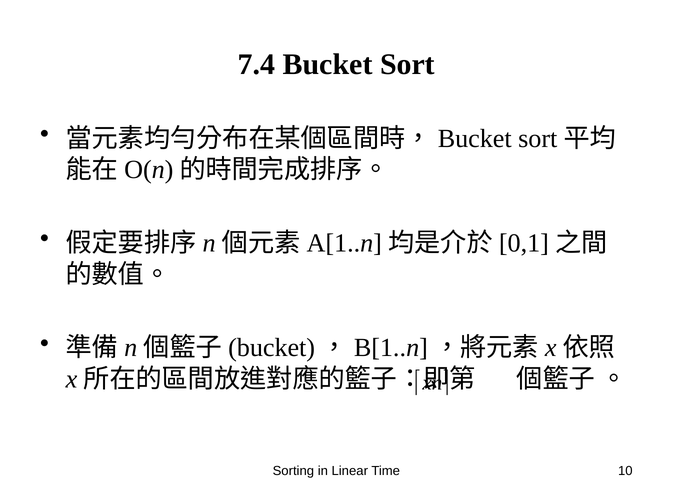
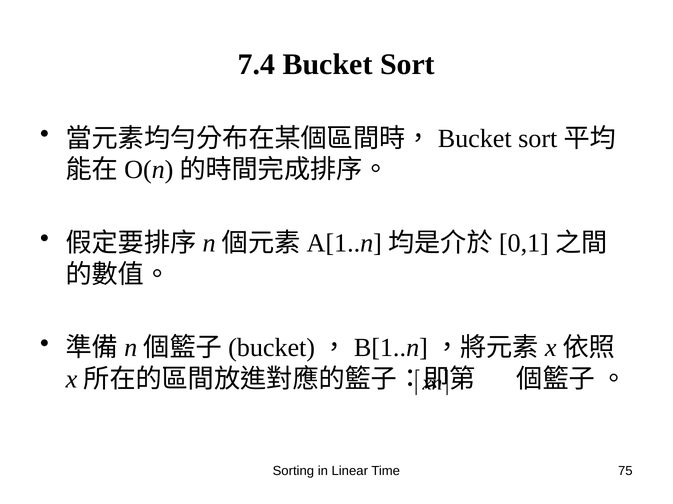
10: 10 -> 75
